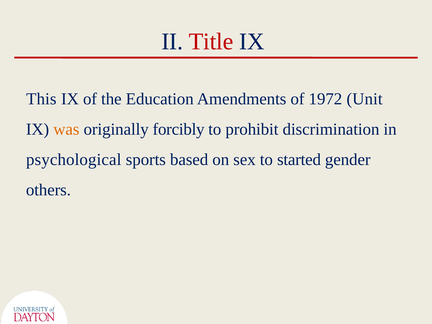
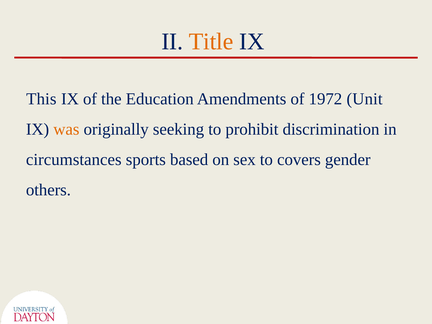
Title colour: red -> orange
forcibly: forcibly -> seeking
psychological: psychological -> circumstances
started: started -> covers
